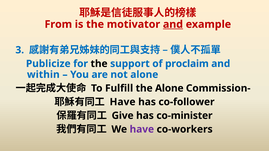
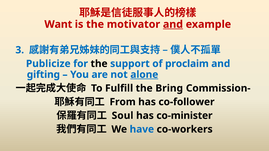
From: From -> Want
within: within -> gifting
alone at (144, 75) underline: none -> present
the Alone: Alone -> Bring
Have at (123, 102): Have -> From
Give: Give -> Soul
have at (142, 130) colour: purple -> blue
